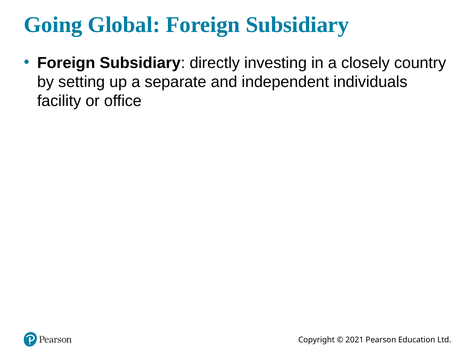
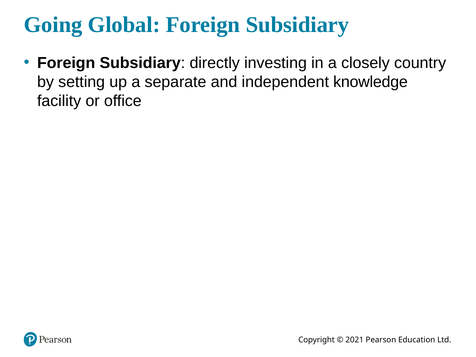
individuals: individuals -> knowledge
